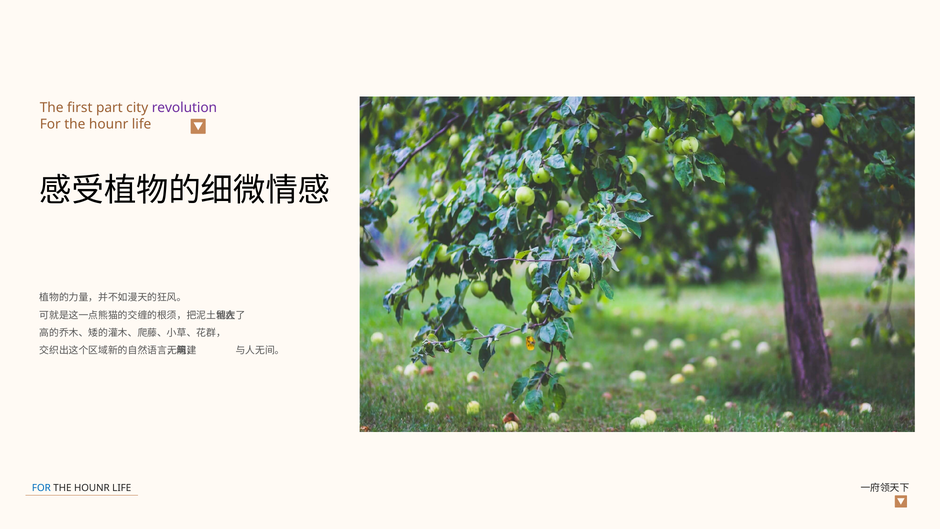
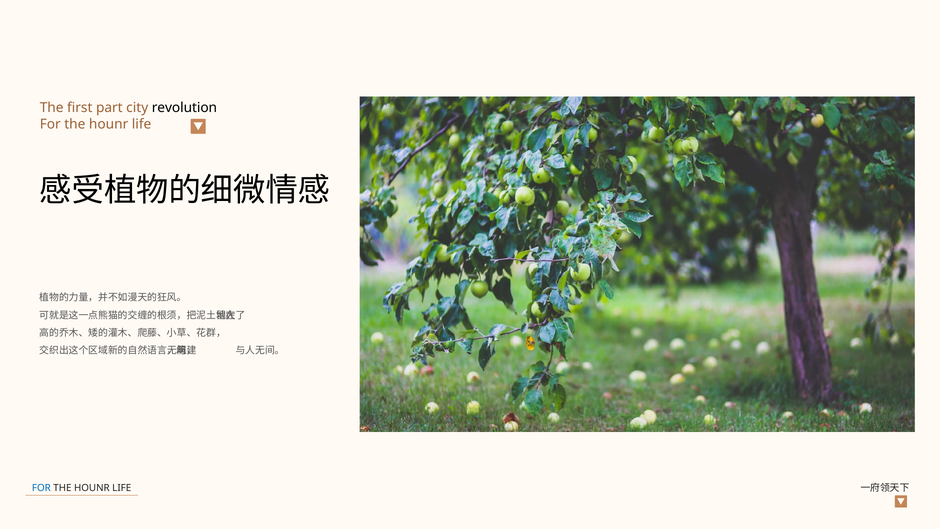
revolution colour: purple -> black
